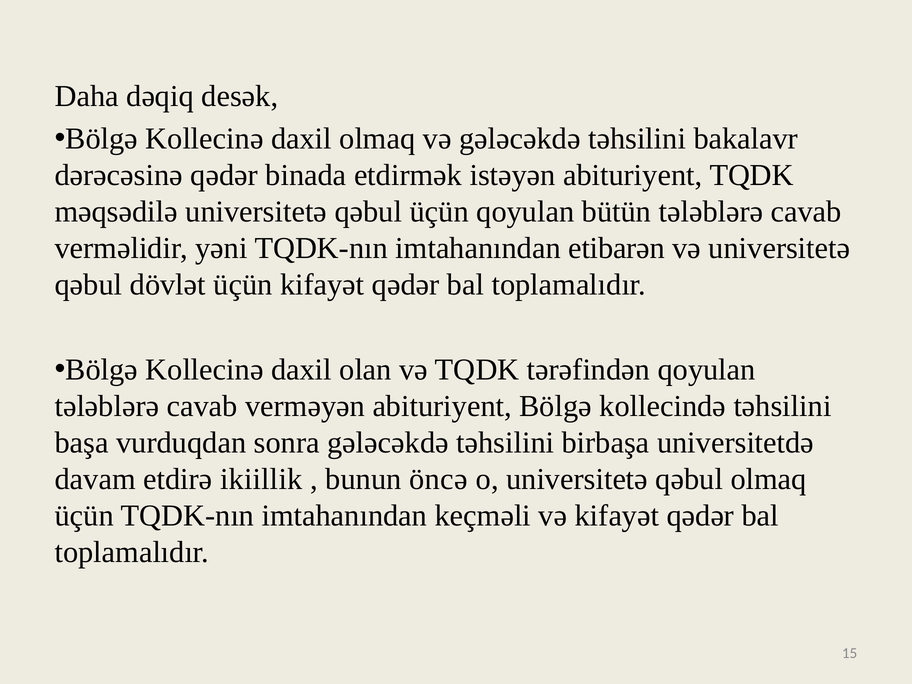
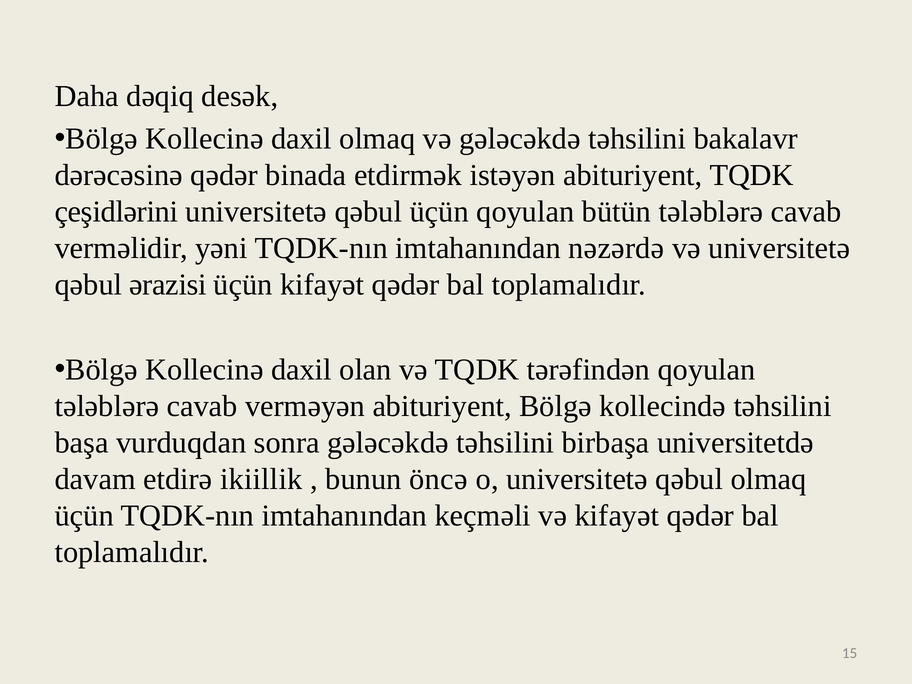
məqsədilə: məqsədilə -> çeşidlərini
etibarən: etibarən -> nəzərdə
dövlət: dövlət -> ərazisi
